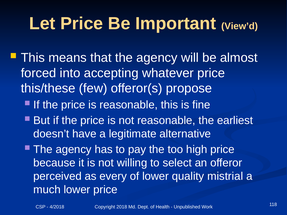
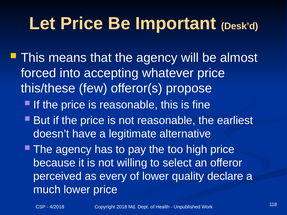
View’d: View’d -> Desk’d
mistrial: mistrial -> declare
